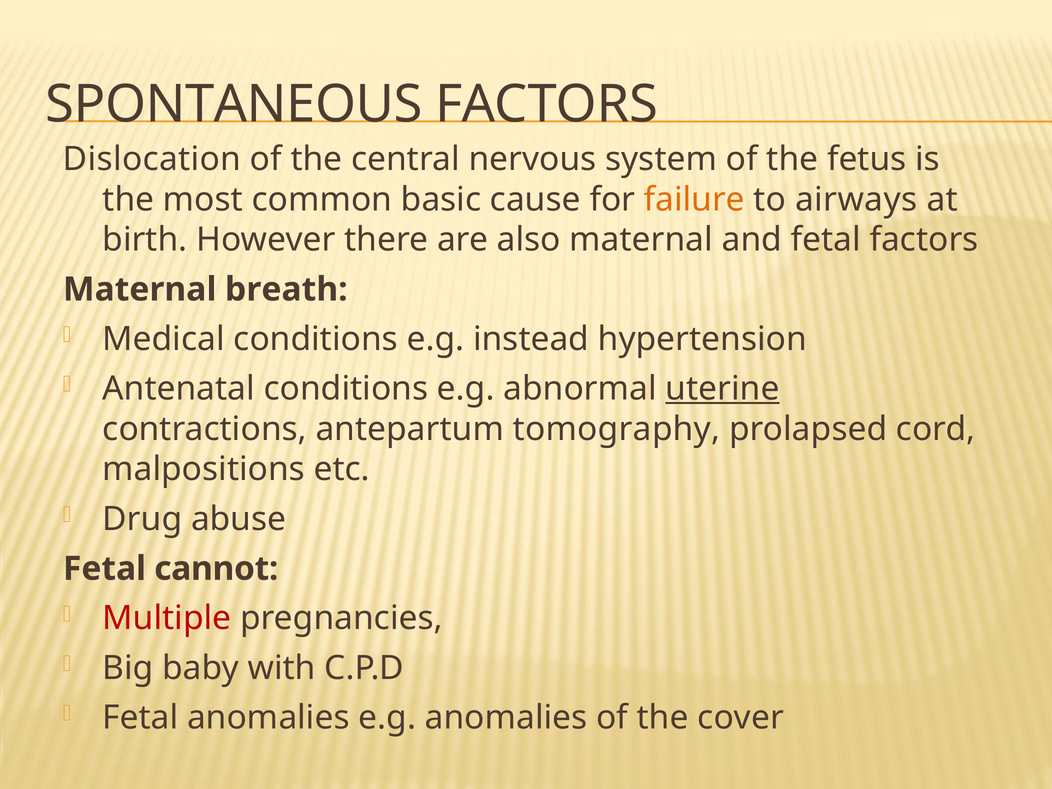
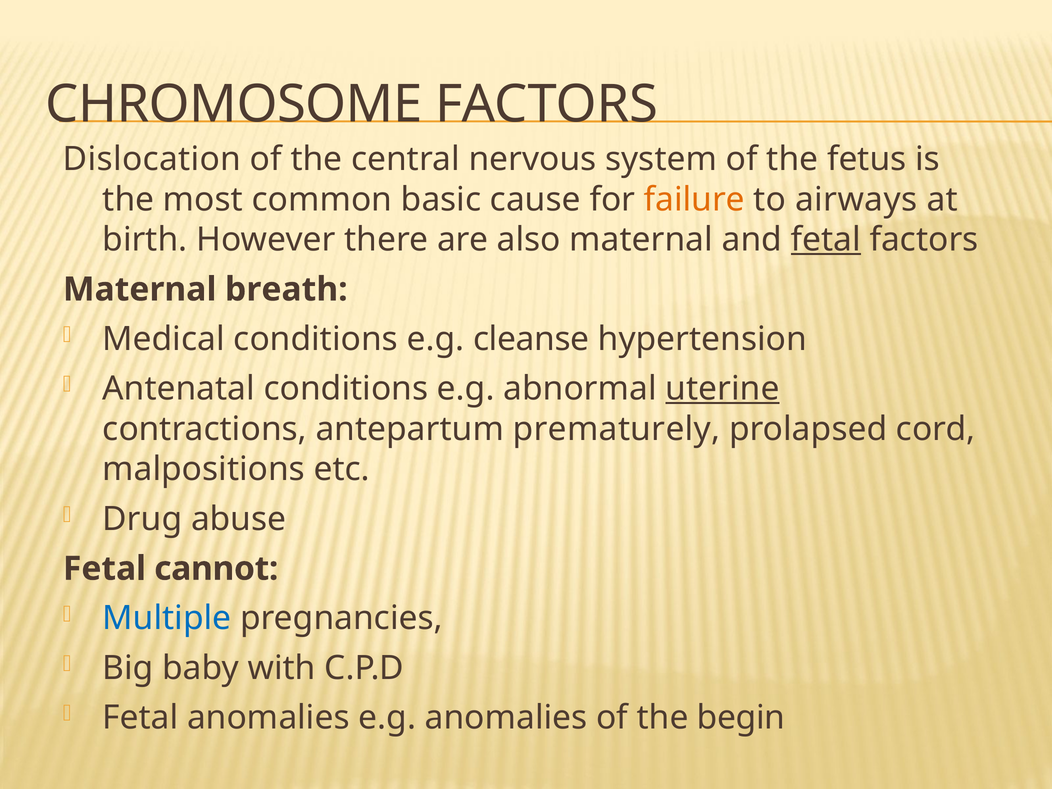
SPONTANEOUS: SPONTANEOUS -> CHROMOSOME
fetal at (826, 240) underline: none -> present
instead: instead -> cleanse
tomography: tomography -> prematurely
Multiple colour: red -> blue
cover: cover -> begin
